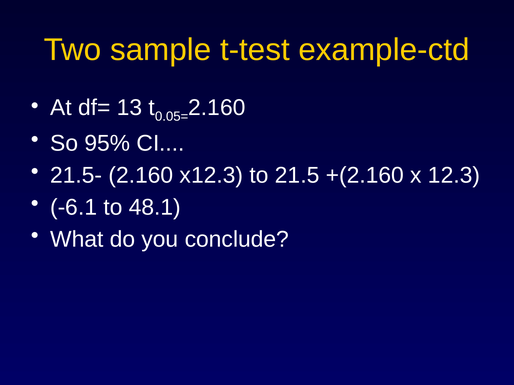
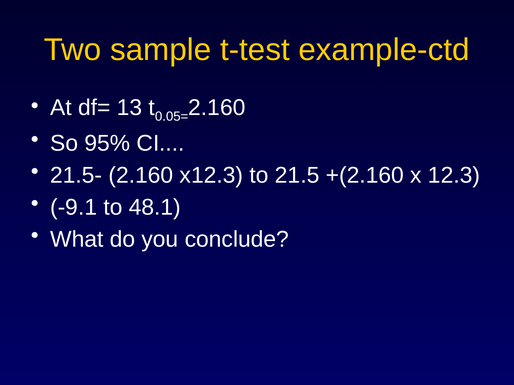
-6.1: -6.1 -> -9.1
